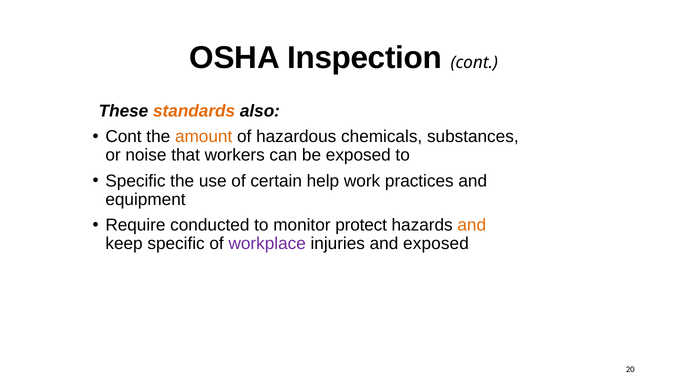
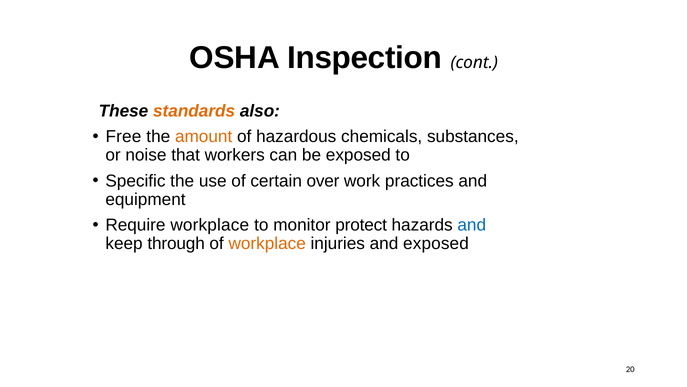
Cont at (124, 136): Cont -> Free
help: help -> over
Require conducted: conducted -> workplace
and at (472, 225) colour: orange -> blue
keep specific: specific -> through
workplace at (267, 243) colour: purple -> orange
